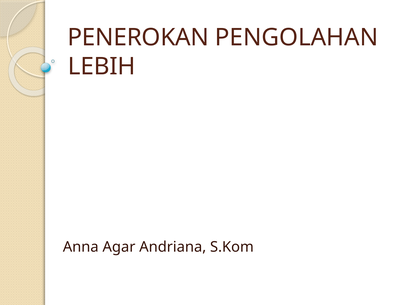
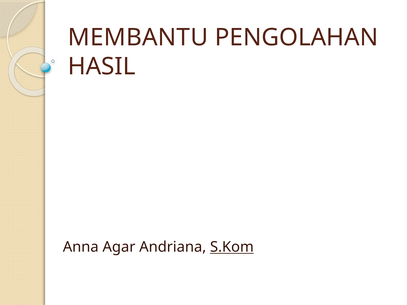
PENEROKAN: PENEROKAN -> MEMBANTU
LEBIH: LEBIH -> HASIL
S.Kom underline: none -> present
